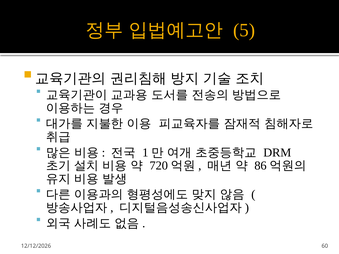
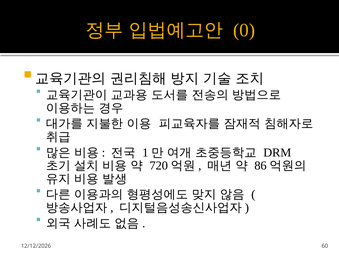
5: 5 -> 0
